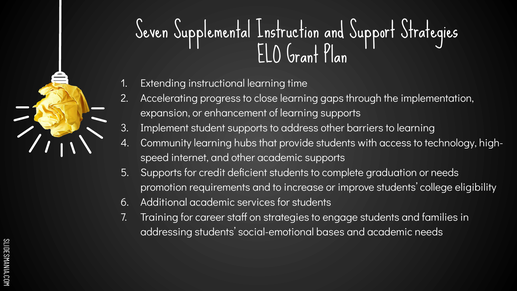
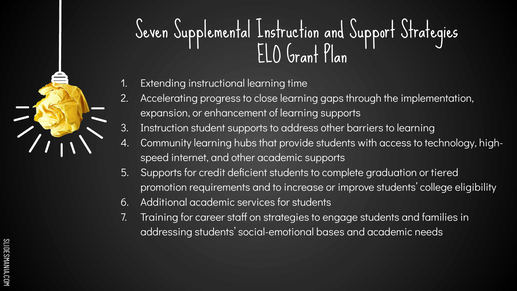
Implement at (164, 128): Implement -> Instruction
or needs: needs -> tiered
